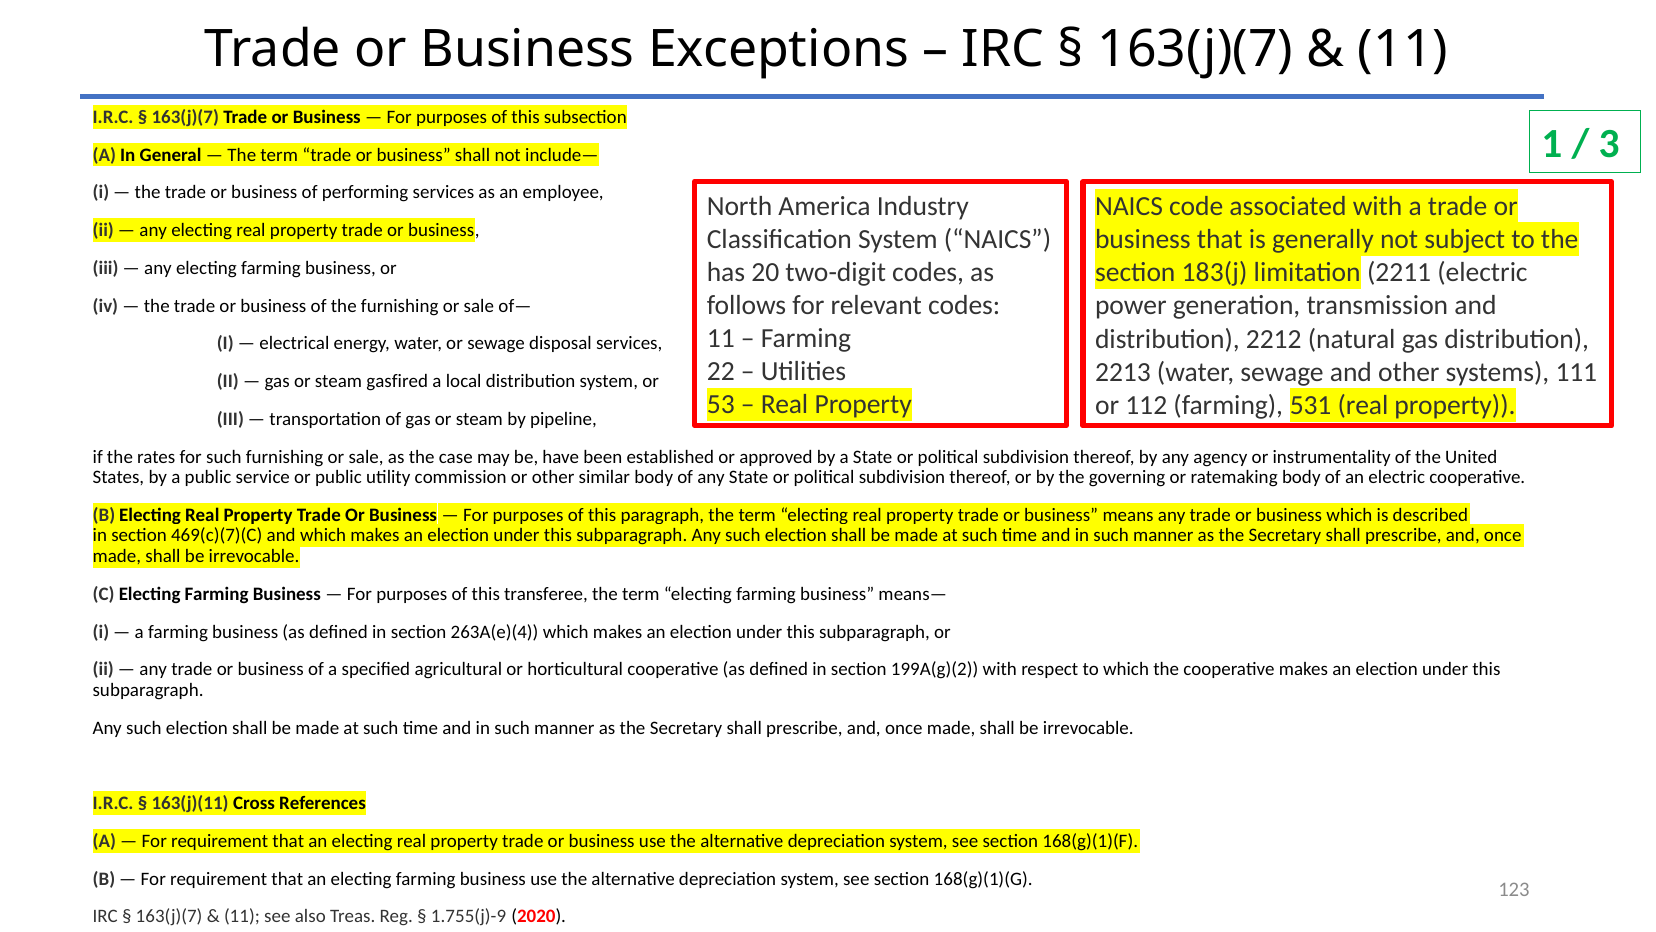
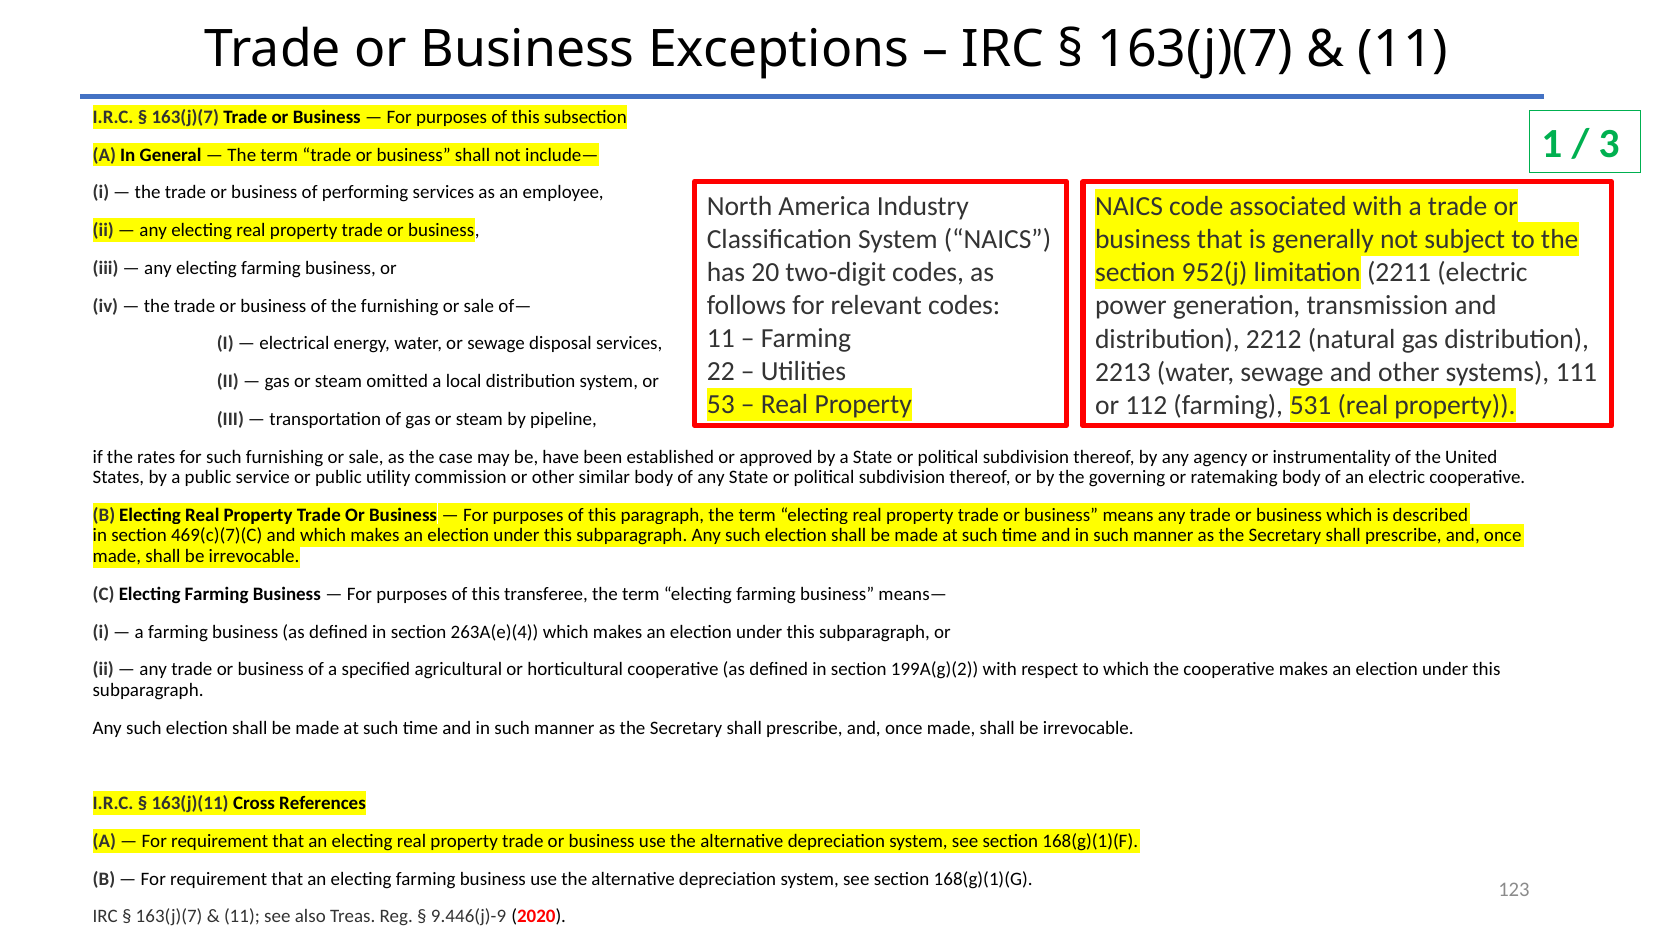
183(j: 183(j -> 952(j
gasfired: gasfired -> omitted
1.755(j)-9: 1.755(j)-9 -> 9.446(j)-9
